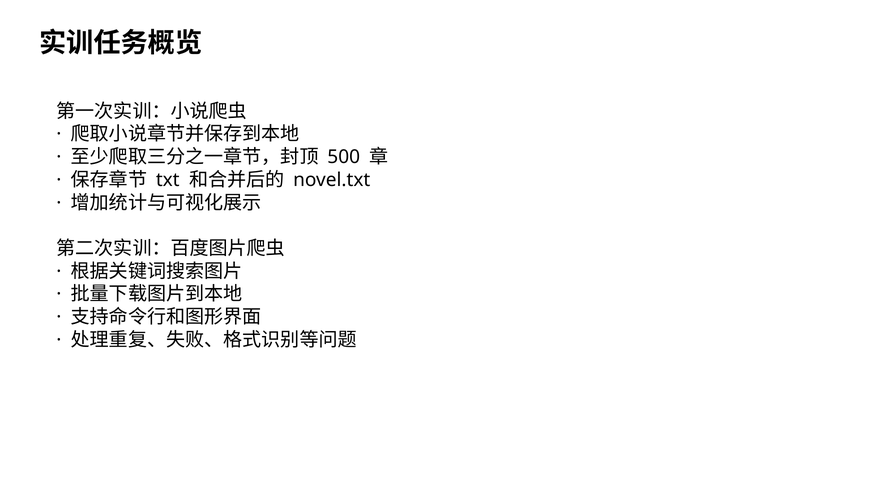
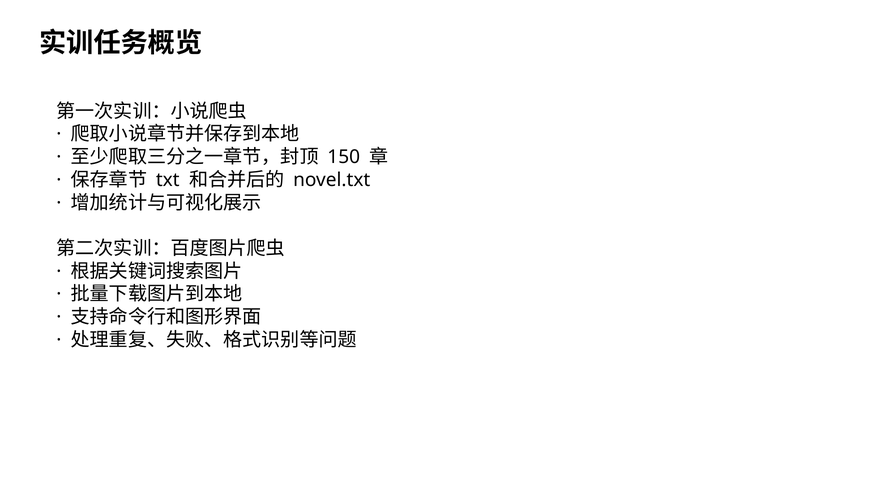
500: 500 -> 150
